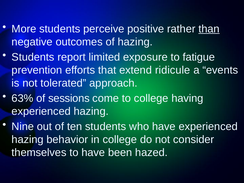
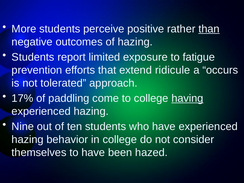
events: events -> occurs
63%: 63% -> 17%
sessions: sessions -> paddling
having underline: none -> present
